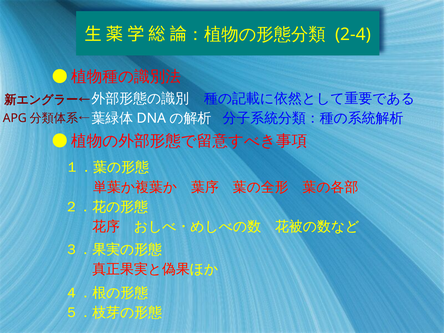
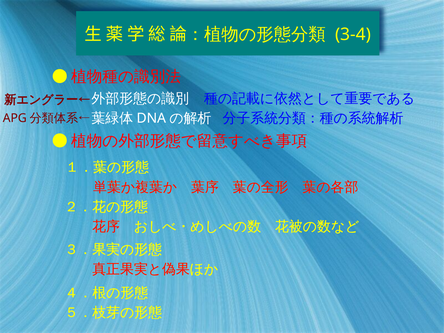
2-4: 2-4 -> 3-4
